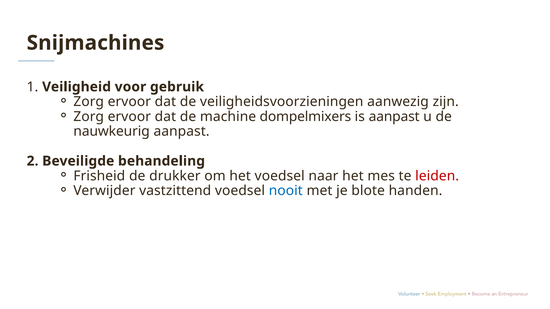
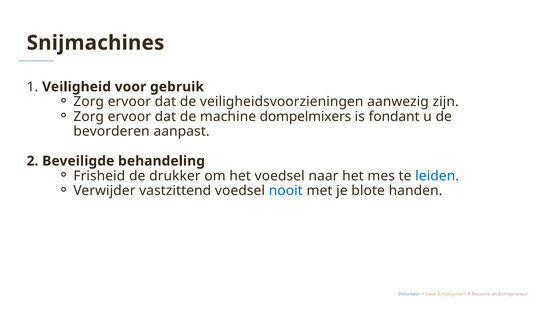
is aanpast: aanpast -> fondant
nauwkeurig: nauwkeurig -> bevorderen
leiden colour: red -> blue
